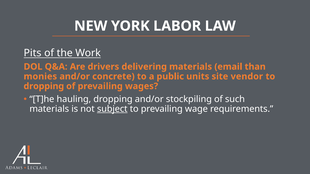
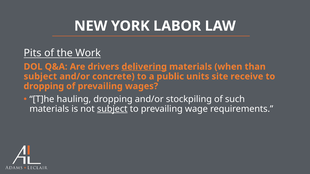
delivering underline: none -> present
email: email -> when
monies at (40, 77): monies -> subject
vendor: vendor -> receive
